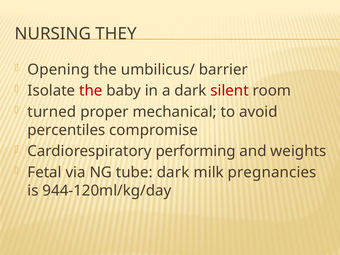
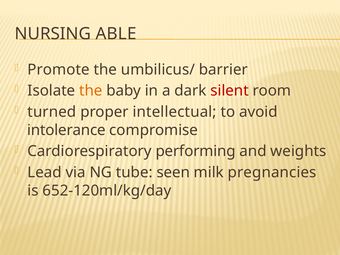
THEY: THEY -> ABLE
Opening: Opening -> Promote
the at (91, 91) colour: red -> orange
mechanical: mechanical -> intellectual
percentiles: percentiles -> intolerance
Fetal: Fetal -> Lead
tube dark: dark -> seen
944-120ml/kg/day: 944-120ml/kg/day -> 652-120ml/kg/day
